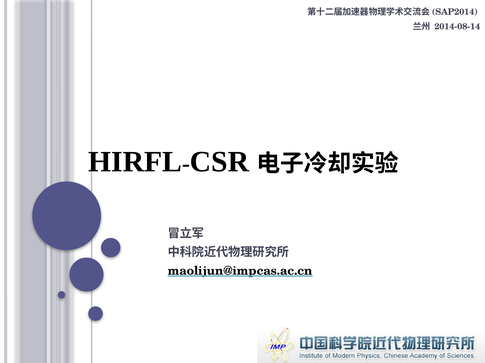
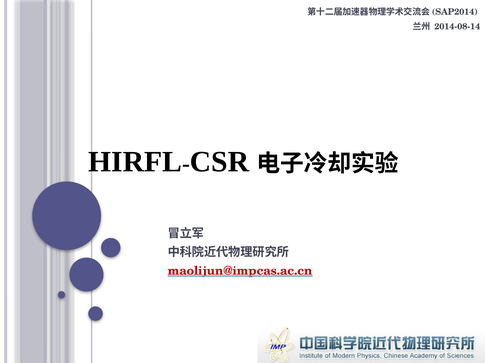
maolijun@impcas.ac.cn colour: black -> red
